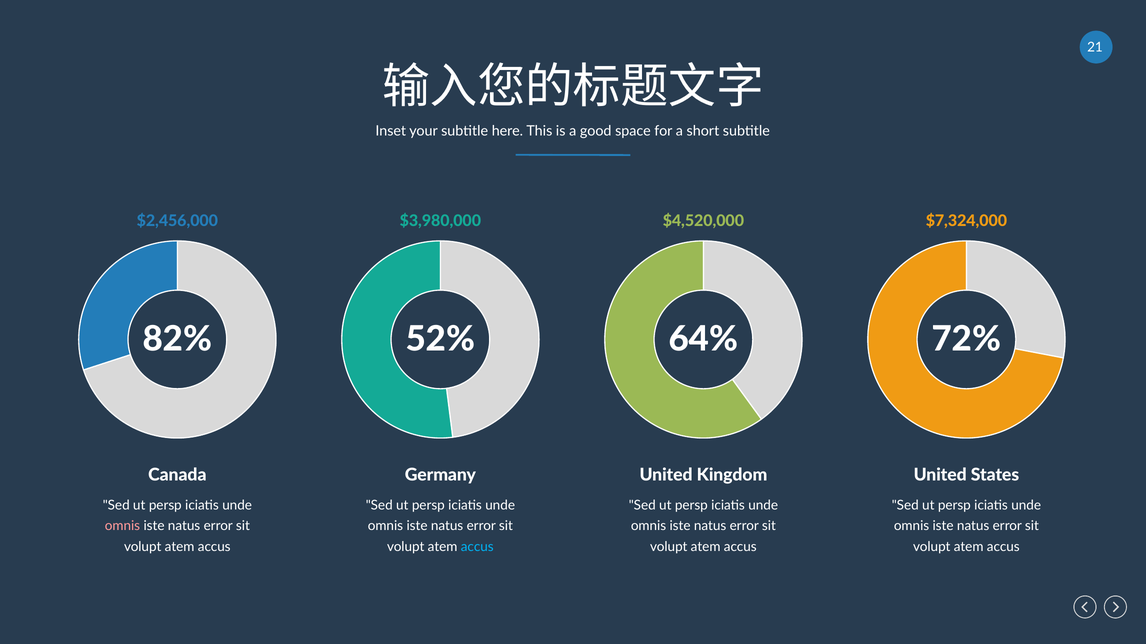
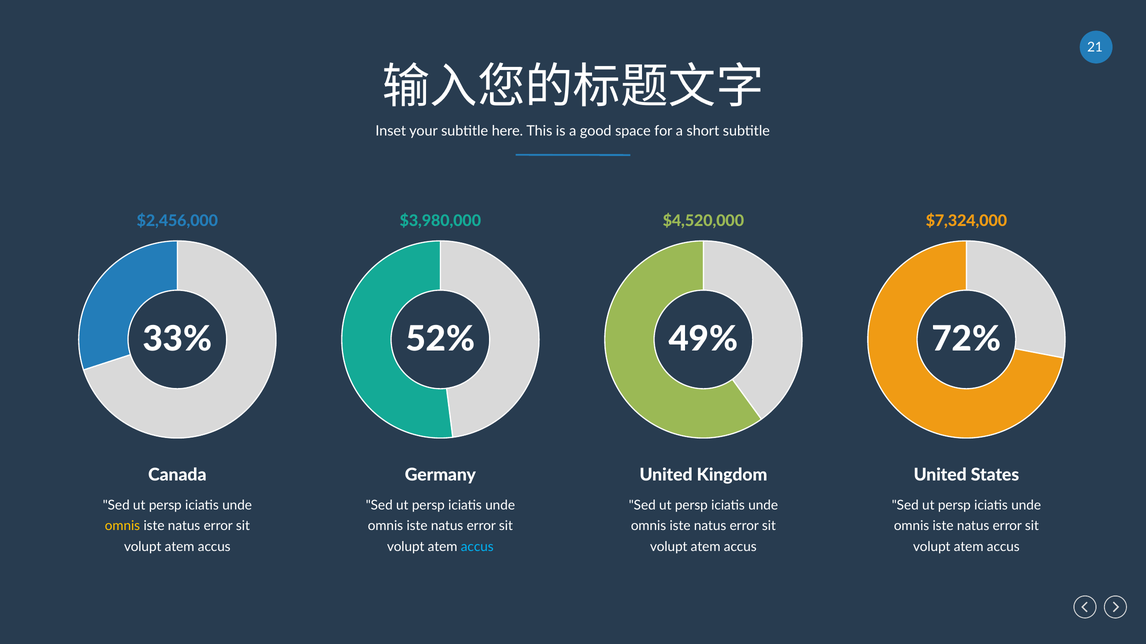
82%: 82% -> 33%
64%: 64% -> 49%
omnis at (122, 527) colour: pink -> yellow
